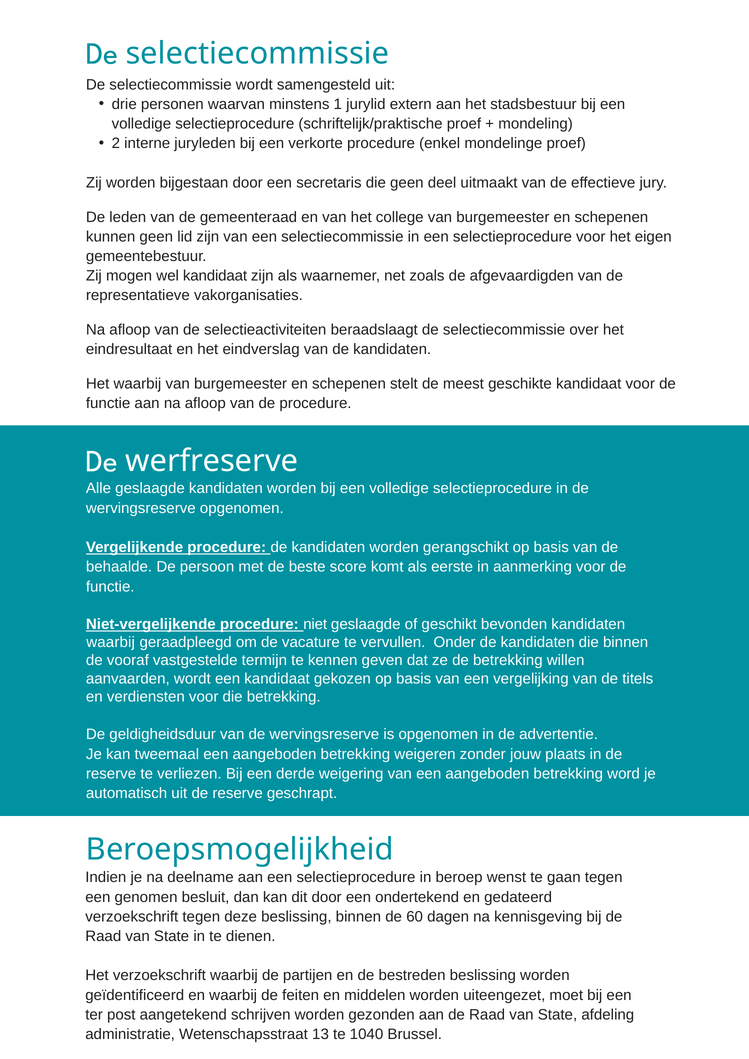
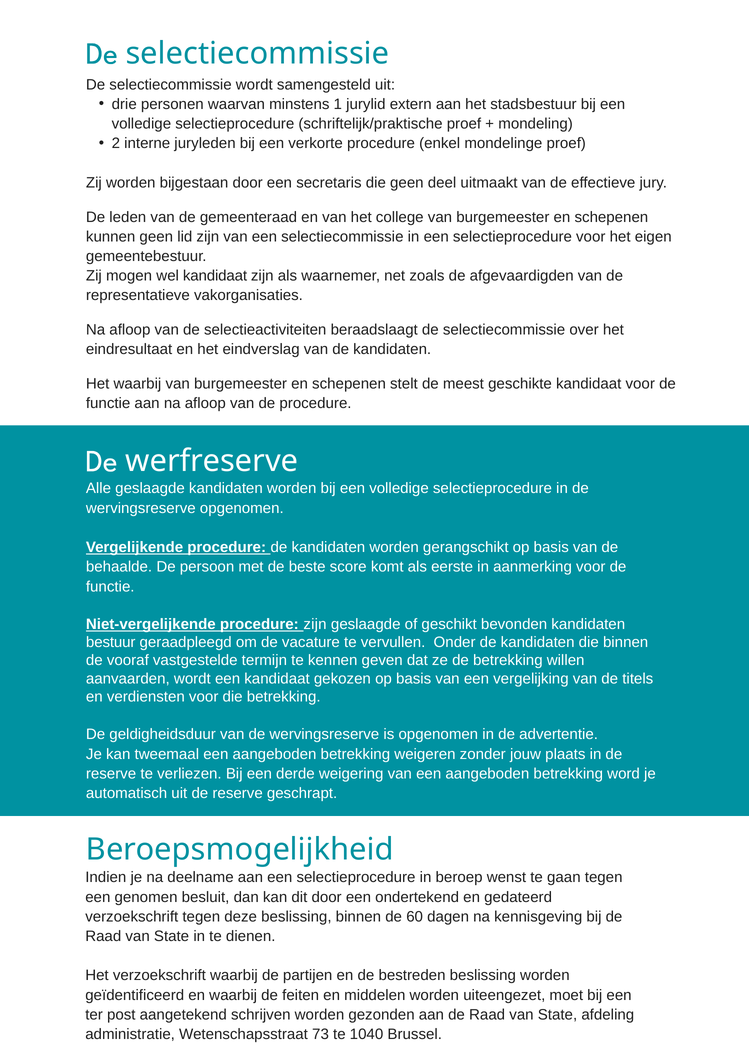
procedure niet: niet -> zijn
waarbij at (111, 643): waarbij -> bestuur
13: 13 -> 73
